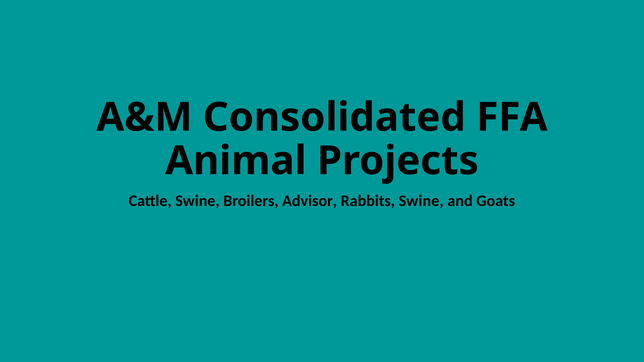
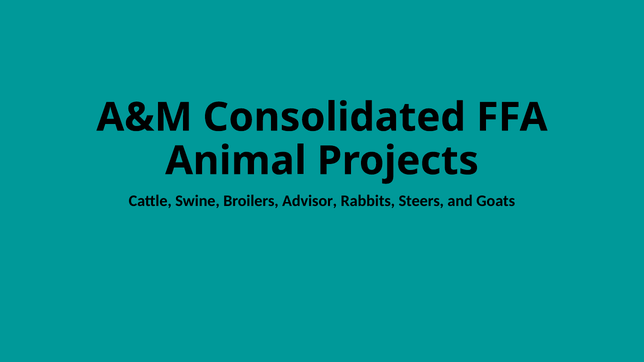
Rabbits Swine: Swine -> Steers
